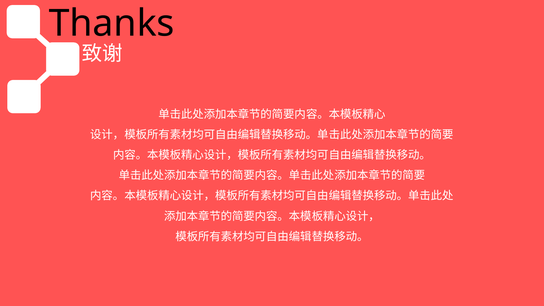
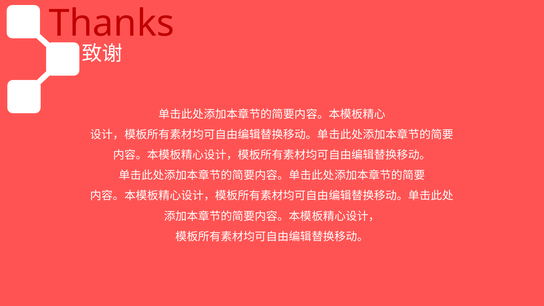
Thanks colour: black -> red
